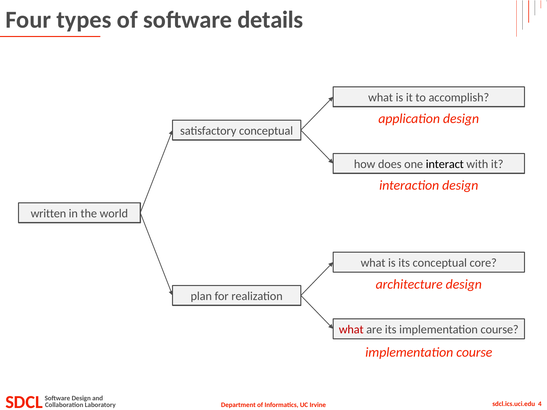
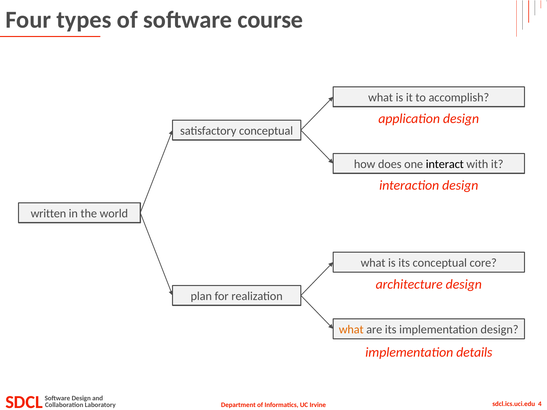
details: details -> course
what at (351, 330) colour: red -> orange
its implementation course: course -> design
course at (474, 353): course -> details
